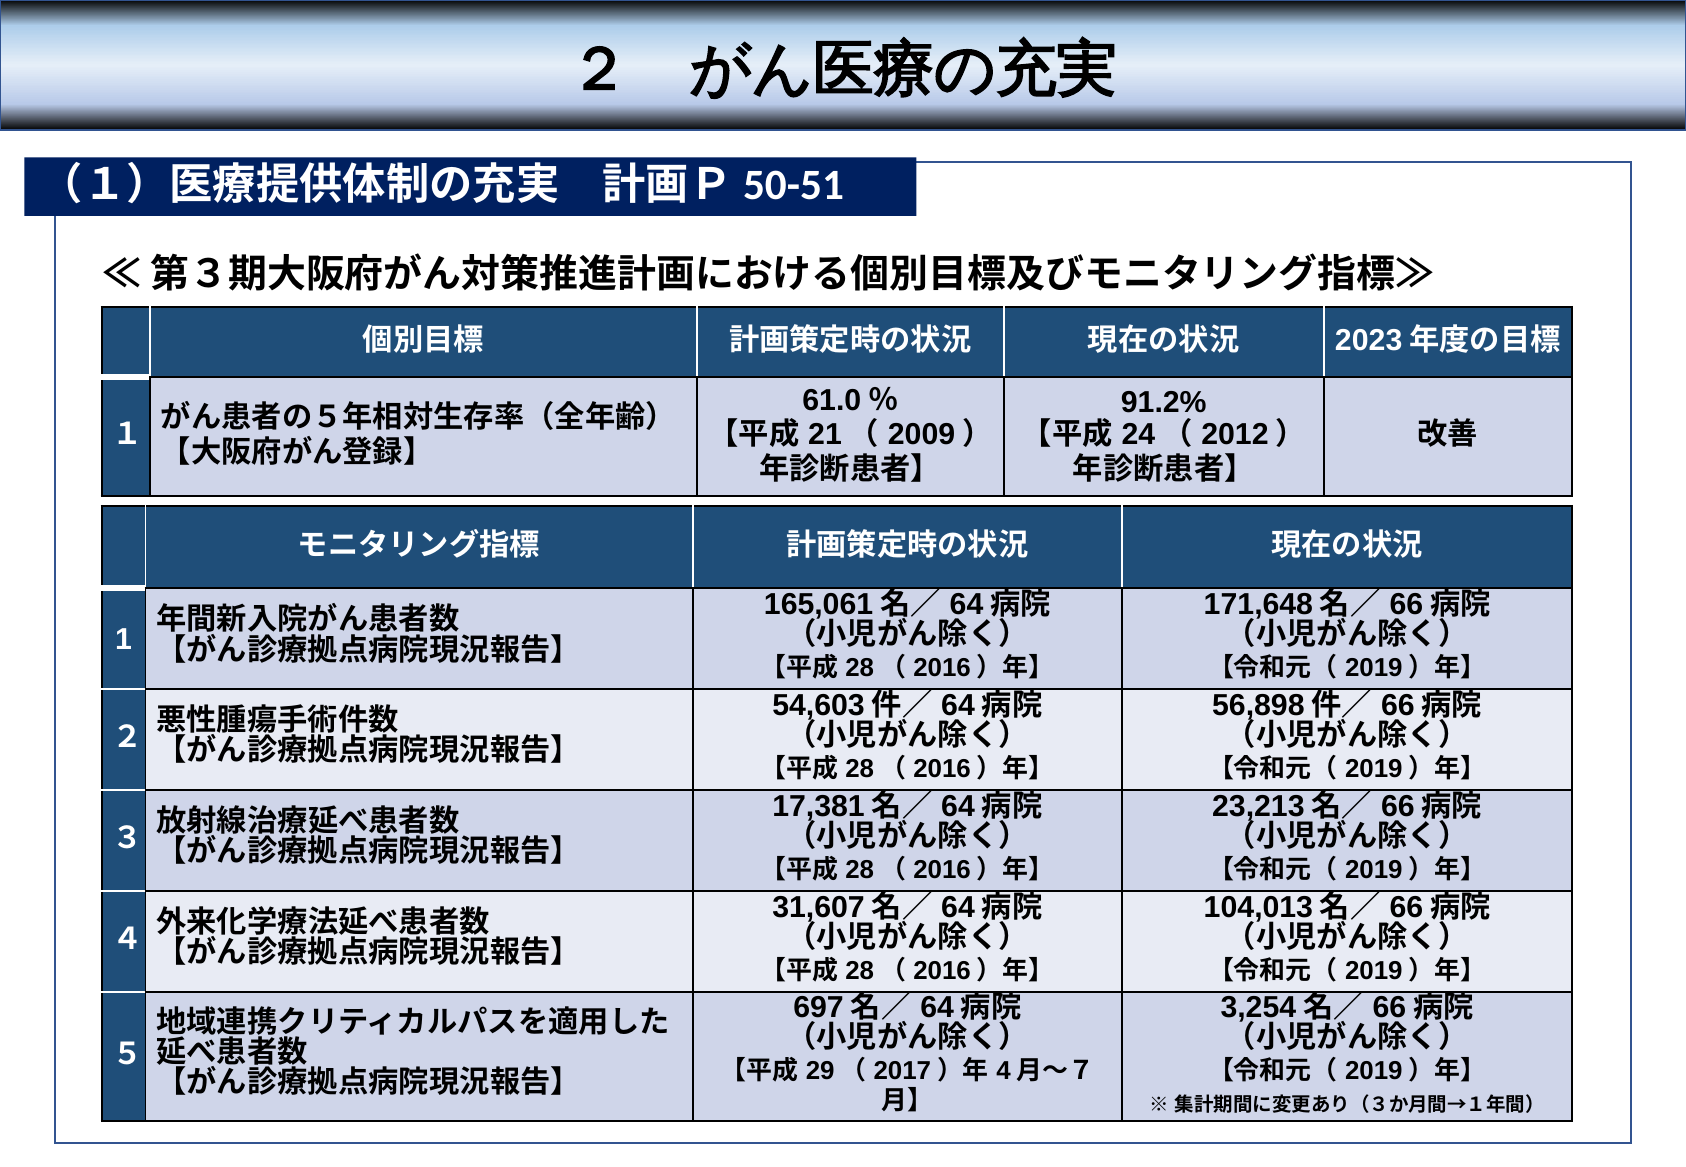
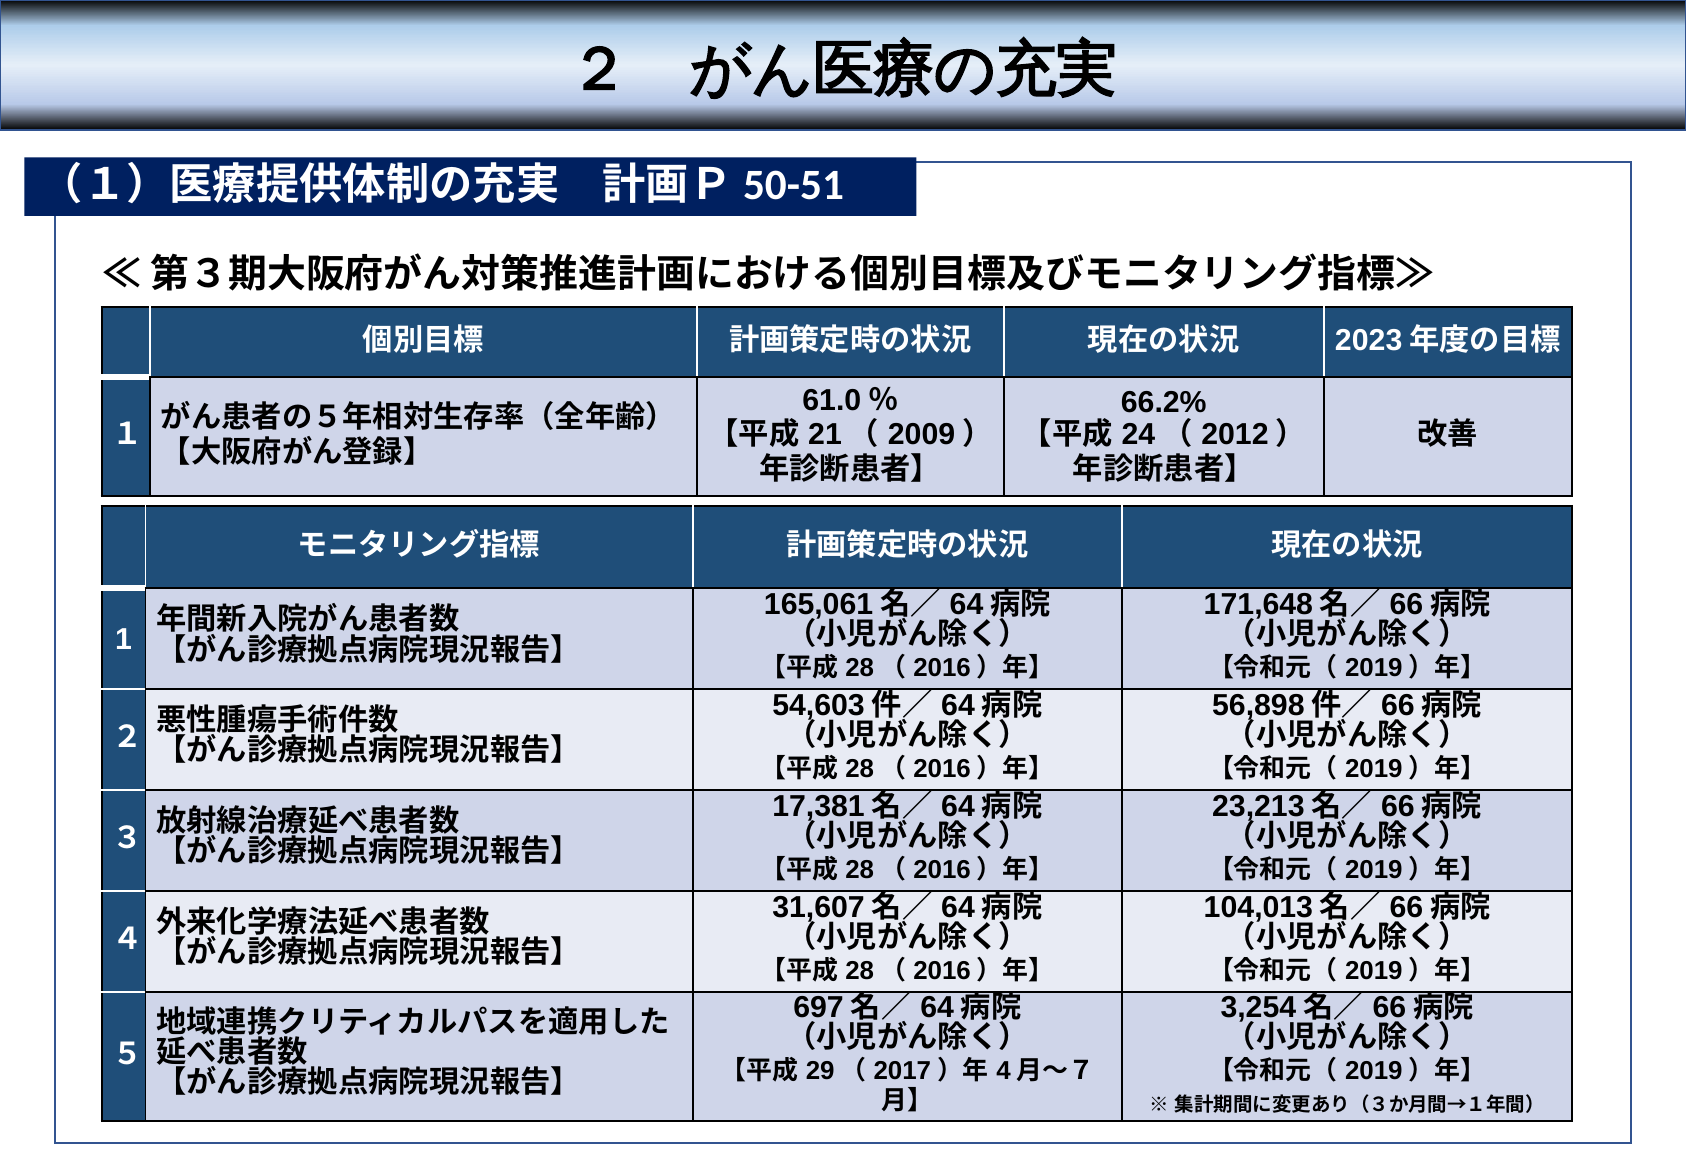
91.2%: 91.2% -> 66.2%
